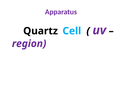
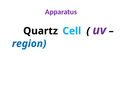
region colour: purple -> blue
